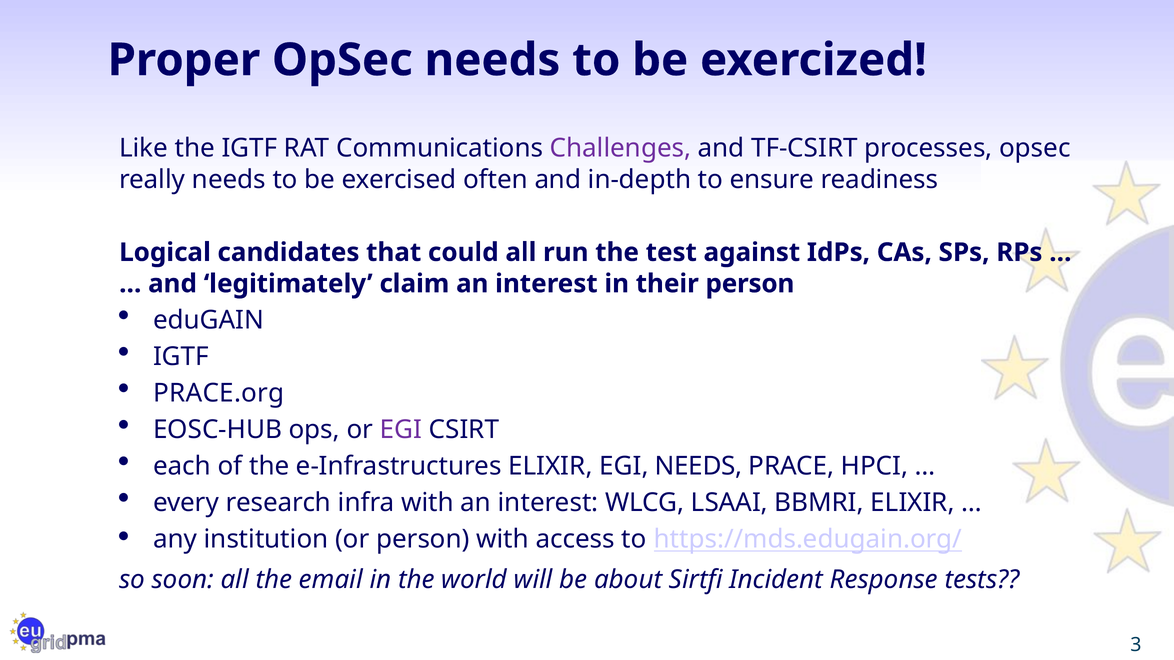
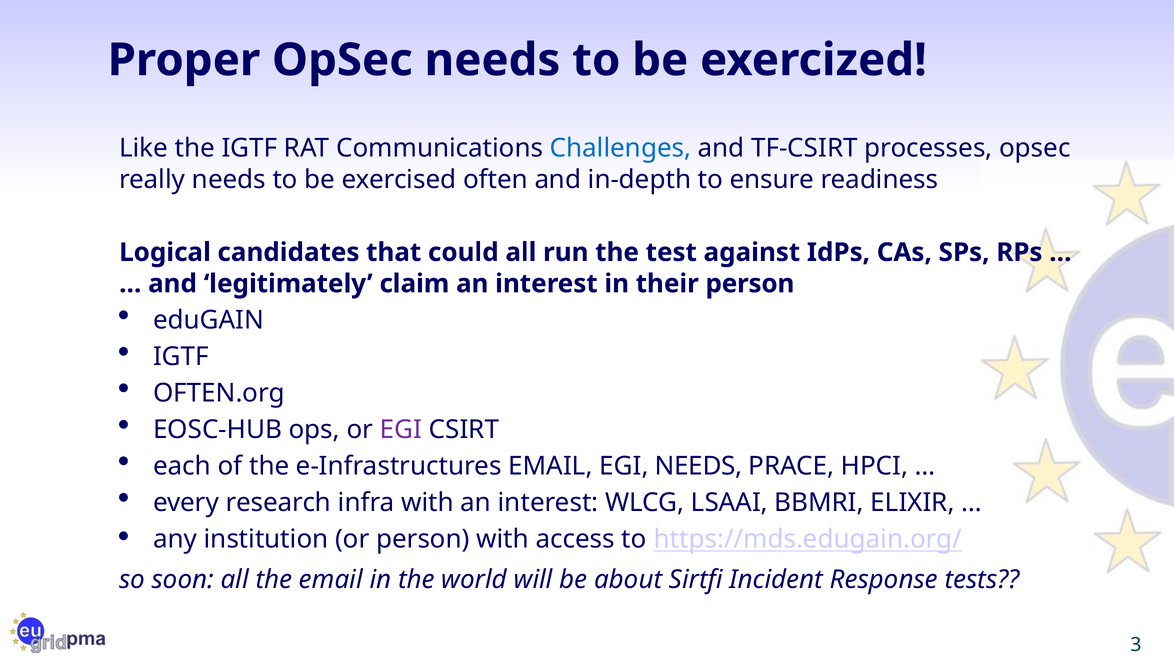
Challenges colour: purple -> blue
PRACE.org: PRACE.org -> OFTEN.org
e-Infrastructures ELIXIR: ELIXIR -> EMAIL
